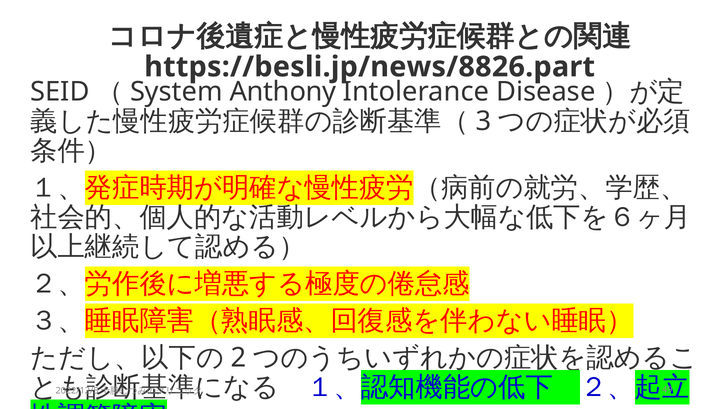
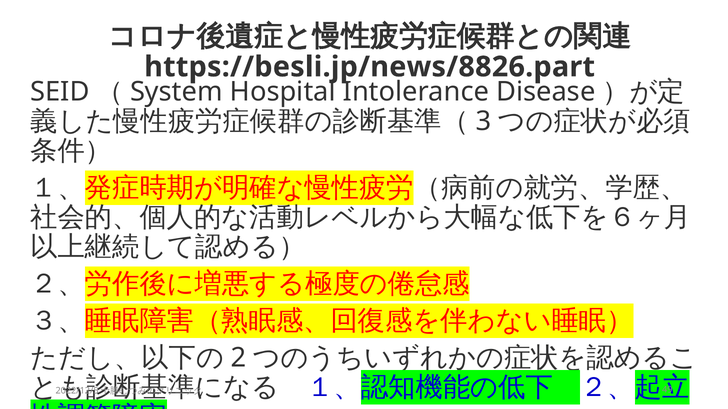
Anthony: Anthony -> Hospital
